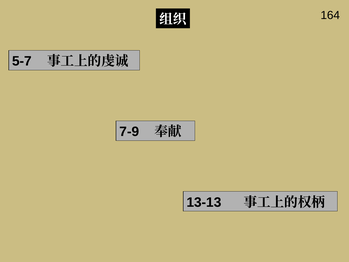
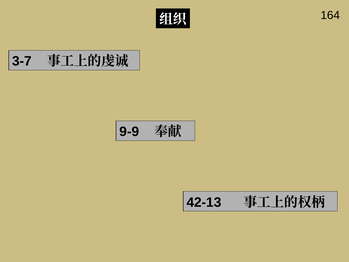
5-7: 5-7 -> 3-7
7-9: 7-9 -> 9-9
13-13: 13-13 -> 42-13
